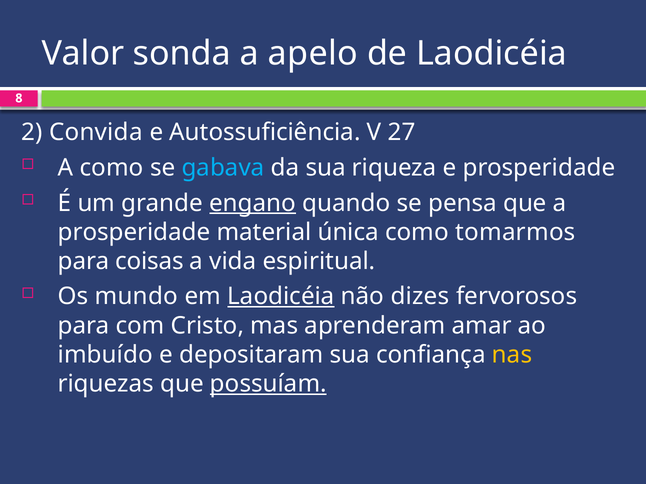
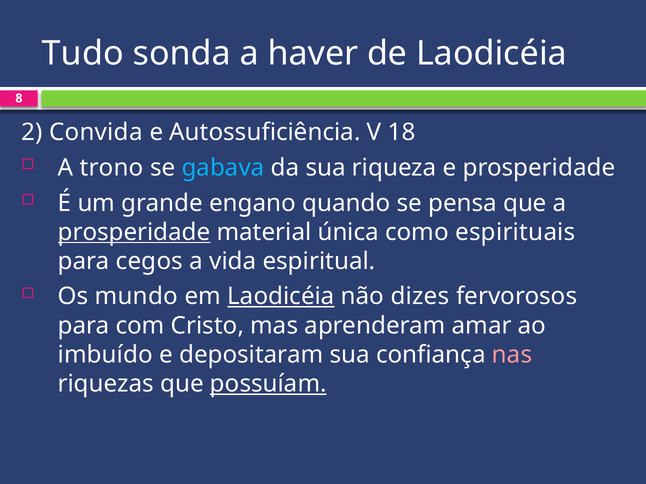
Valor: Valor -> Tudo
apelo: apelo -> haver
27: 27 -> 18
A como: como -> trono
engano underline: present -> none
prosperidade at (134, 232) underline: none -> present
tomarmos: tomarmos -> espirituais
coisas: coisas -> cegos
nas colour: yellow -> pink
